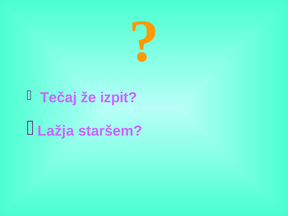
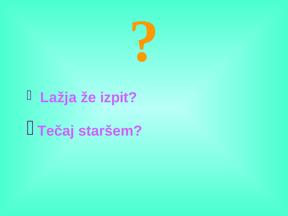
Tečaj: Tečaj -> Lažja
Lažja: Lažja -> Tečaj
